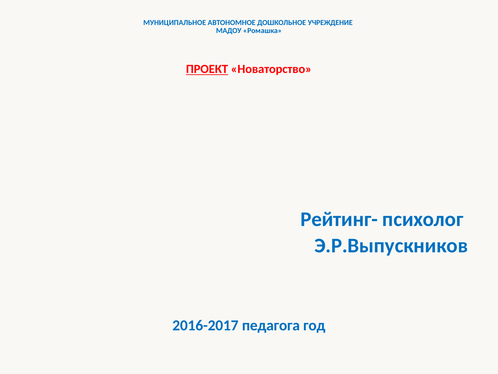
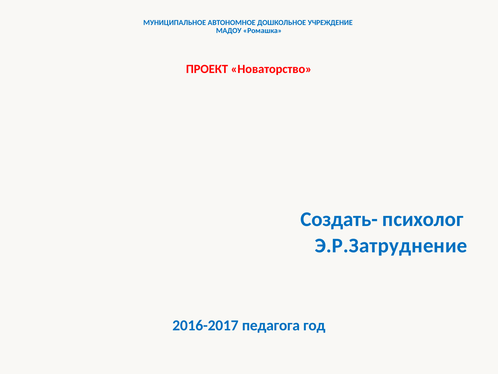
ПРОЕКТ underline: present -> none
Рейтинг-: Рейтинг- -> Создать-
Э.Р.Выпускников: Э.Р.Выпускников -> Э.Р.Затруднение
